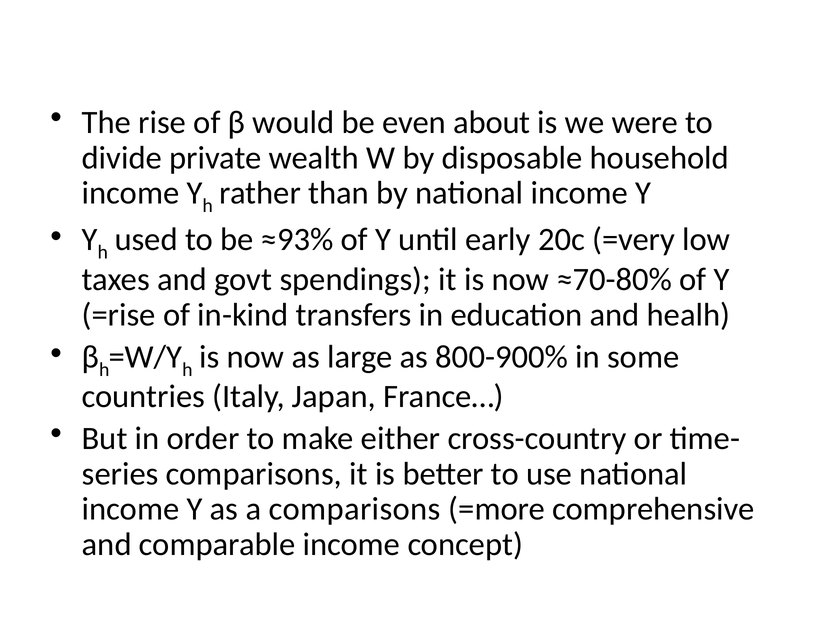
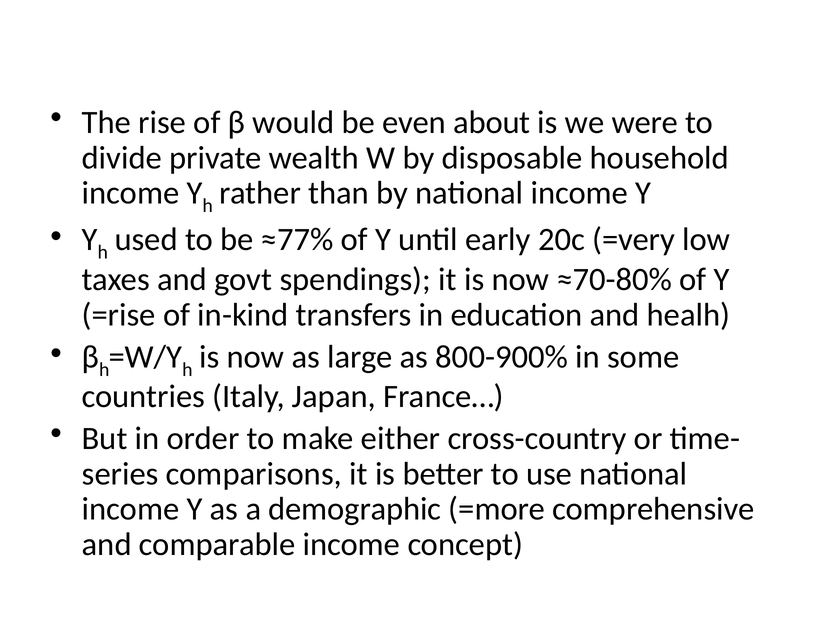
≈93%: ≈93% -> ≈77%
a comparisons: comparisons -> demographic
